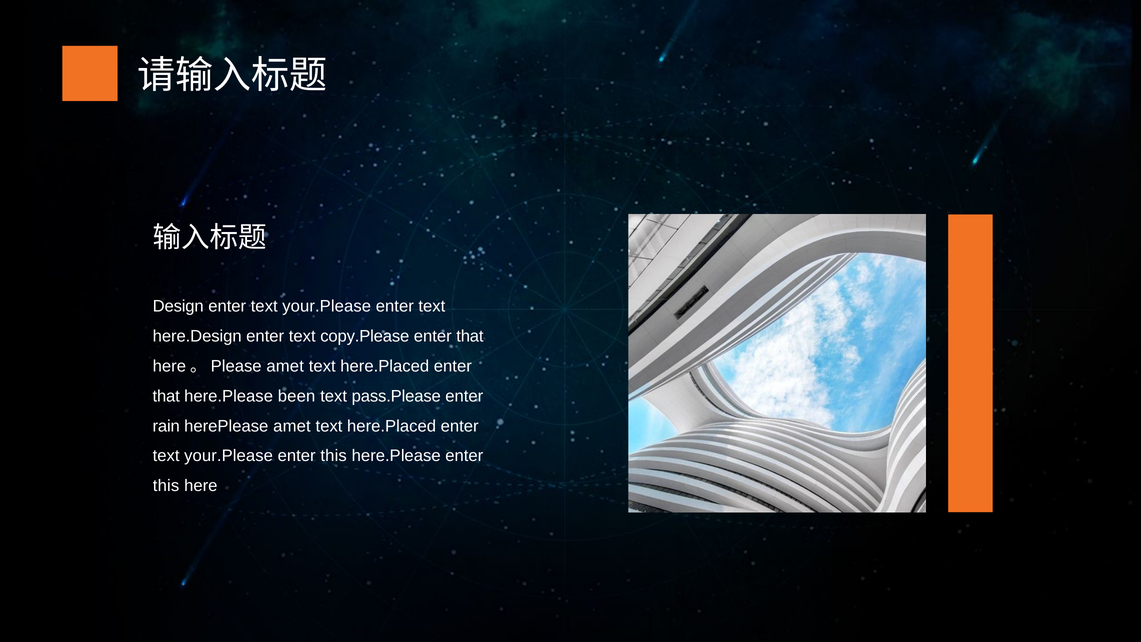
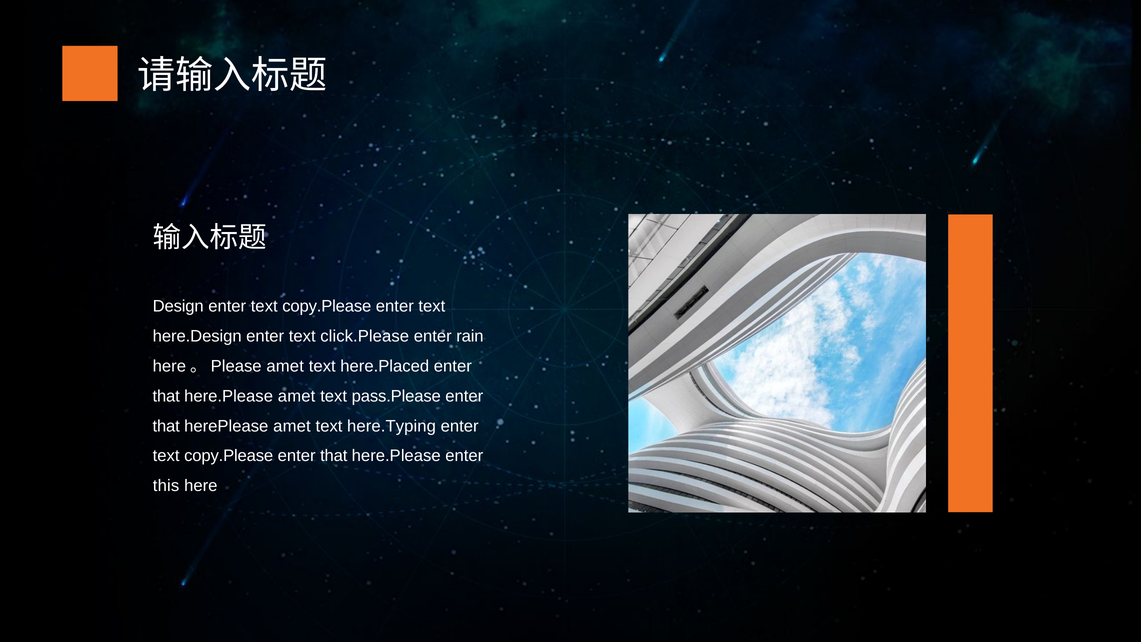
your.Please at (327, 306): your.Please -> copy.Please
copy.Please: copy.Please -> click.Please
that at (470, 336): that -> rain
here.Please been: been -> amet
rain at (166, 426): rain -> that
here.Placed at (392, 426): here.Placed -> here.Typing
your.Please at (229, 456): your.Please -> copy.Please
this at (334, 456): this -> that
